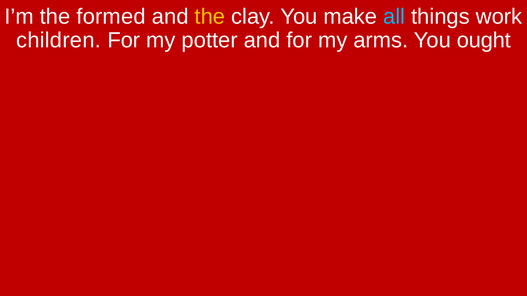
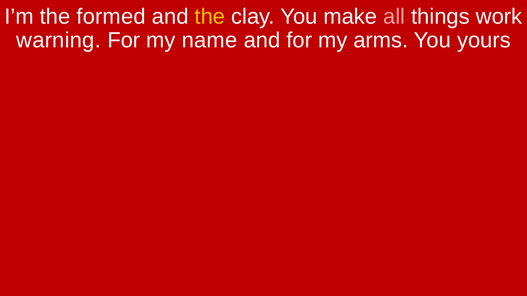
all colour: light blue -> pink
children: children -> warning
potter: potter -> name
ought: ought -> yours
